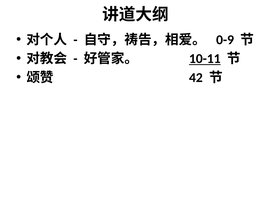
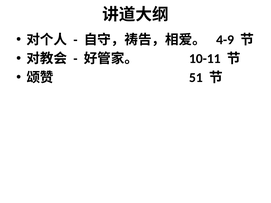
0-9: 0-9 -> 4-9
10-11 underline: present -> none
42: 42 -> 51
